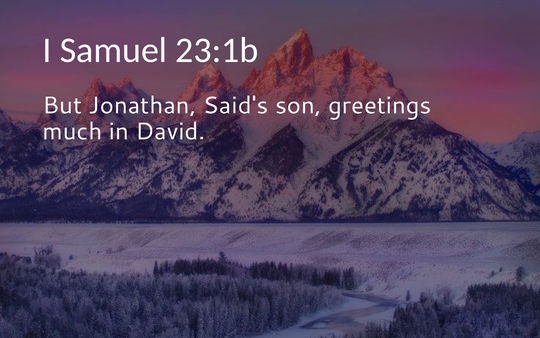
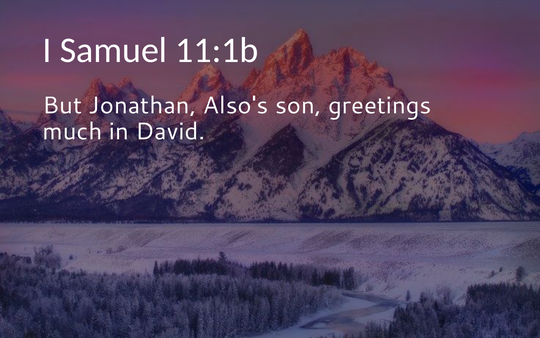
23:1b: 23:1b -> 11:1b
Said's: Said's -> Also's
